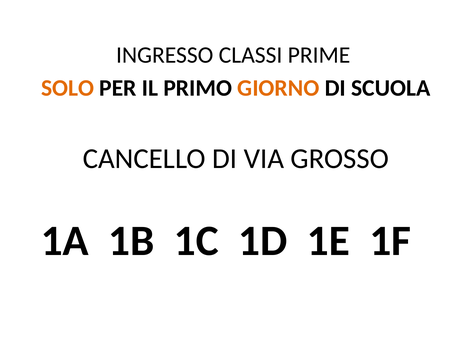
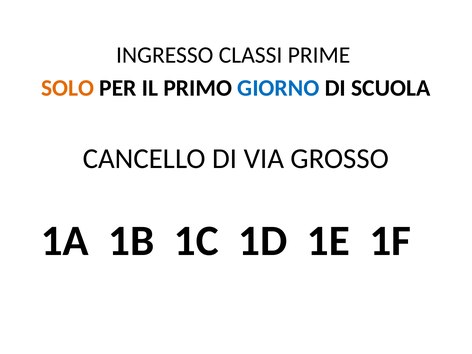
GIORNO colour: orange -> blue
